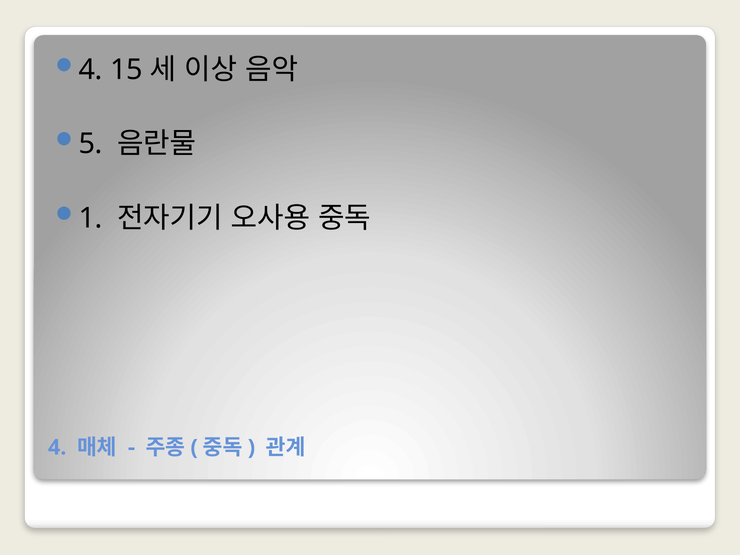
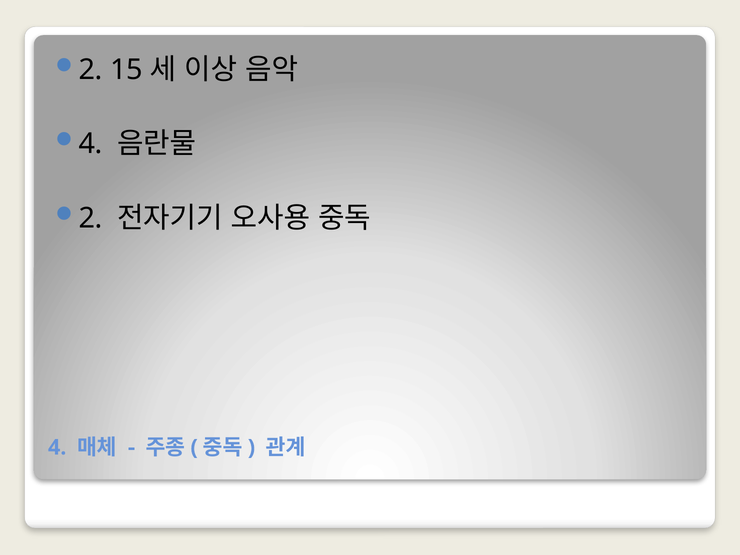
4 at (91, 70): 4 -> 2
5 at (91, 144): 5 -> 4
1 at (91, 218): 1 -> 2
